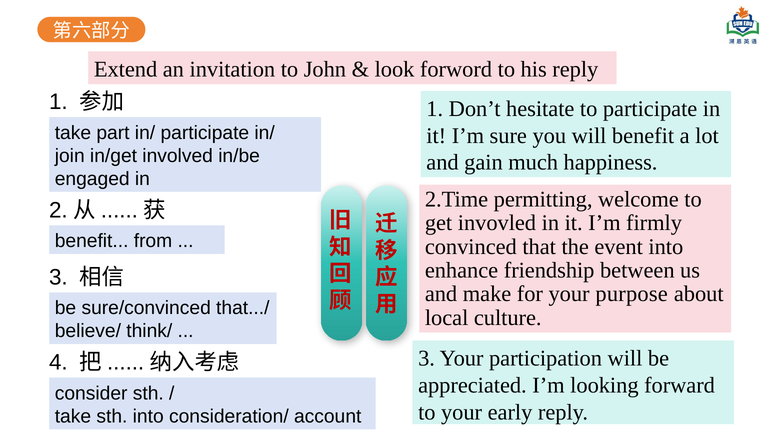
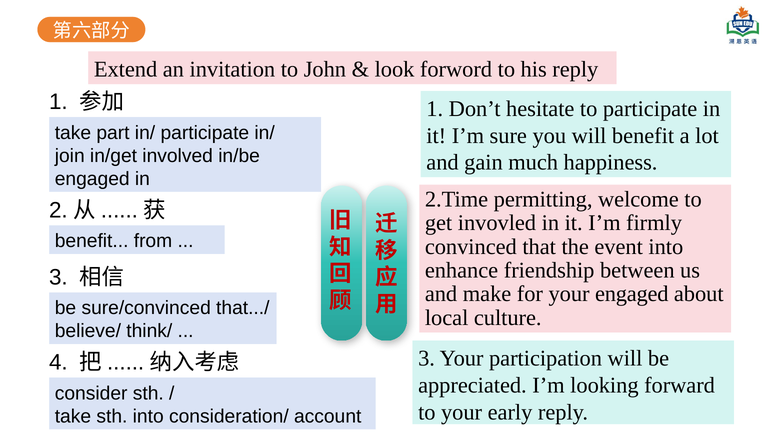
your purpose: purpose -> engaged
